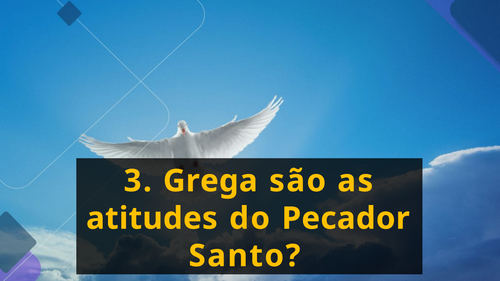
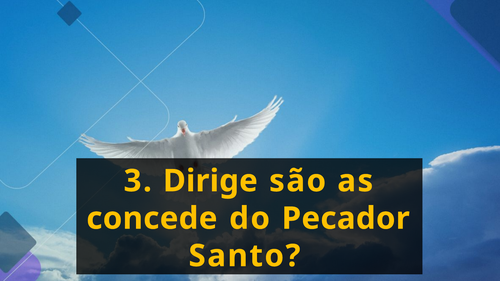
Grega: Grega -> Dirige
atitudes: atitudes -> concede
